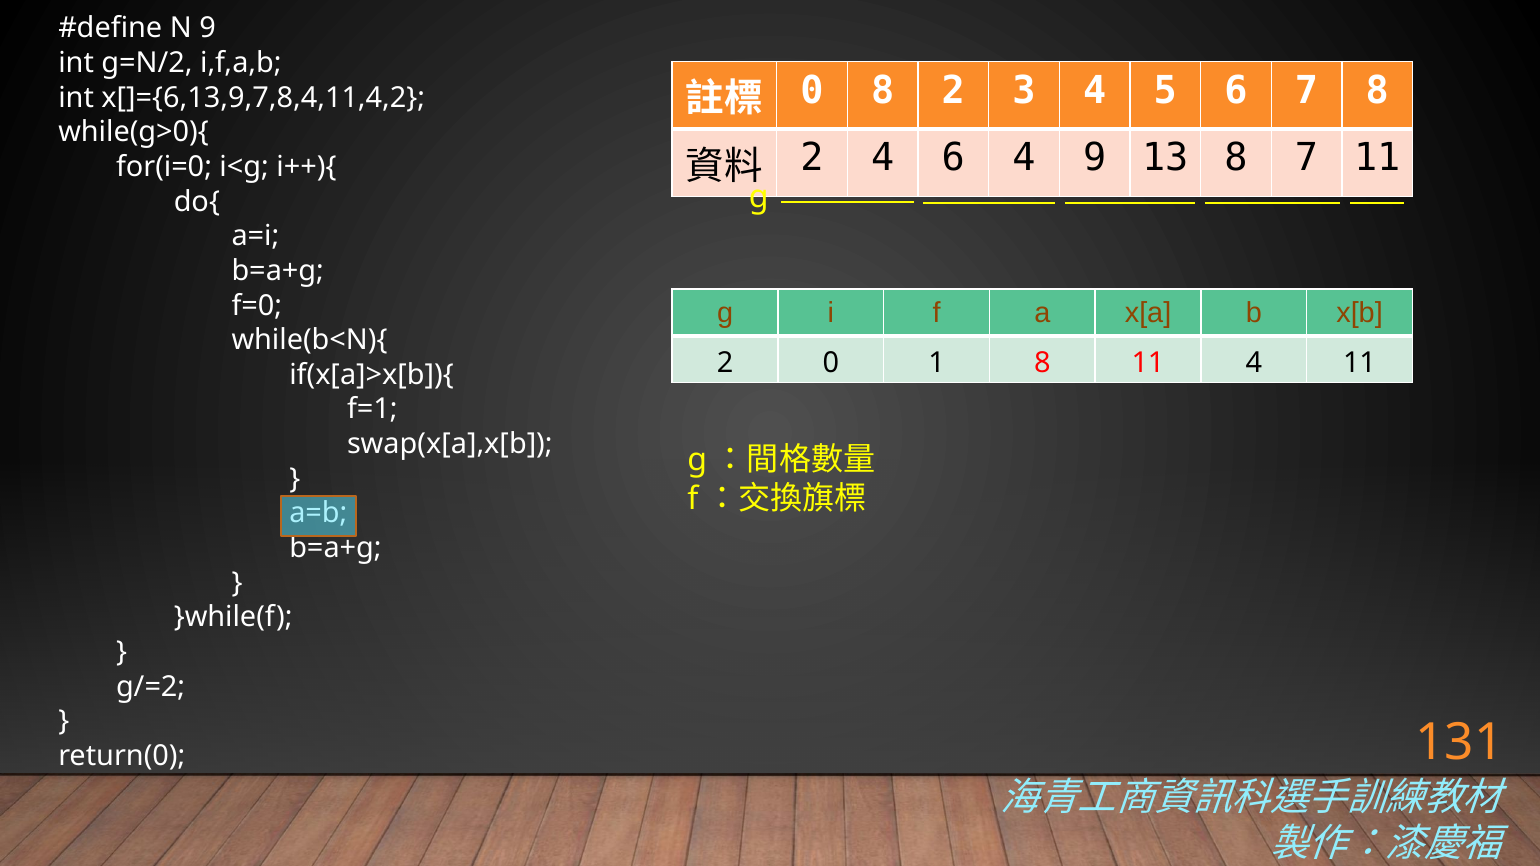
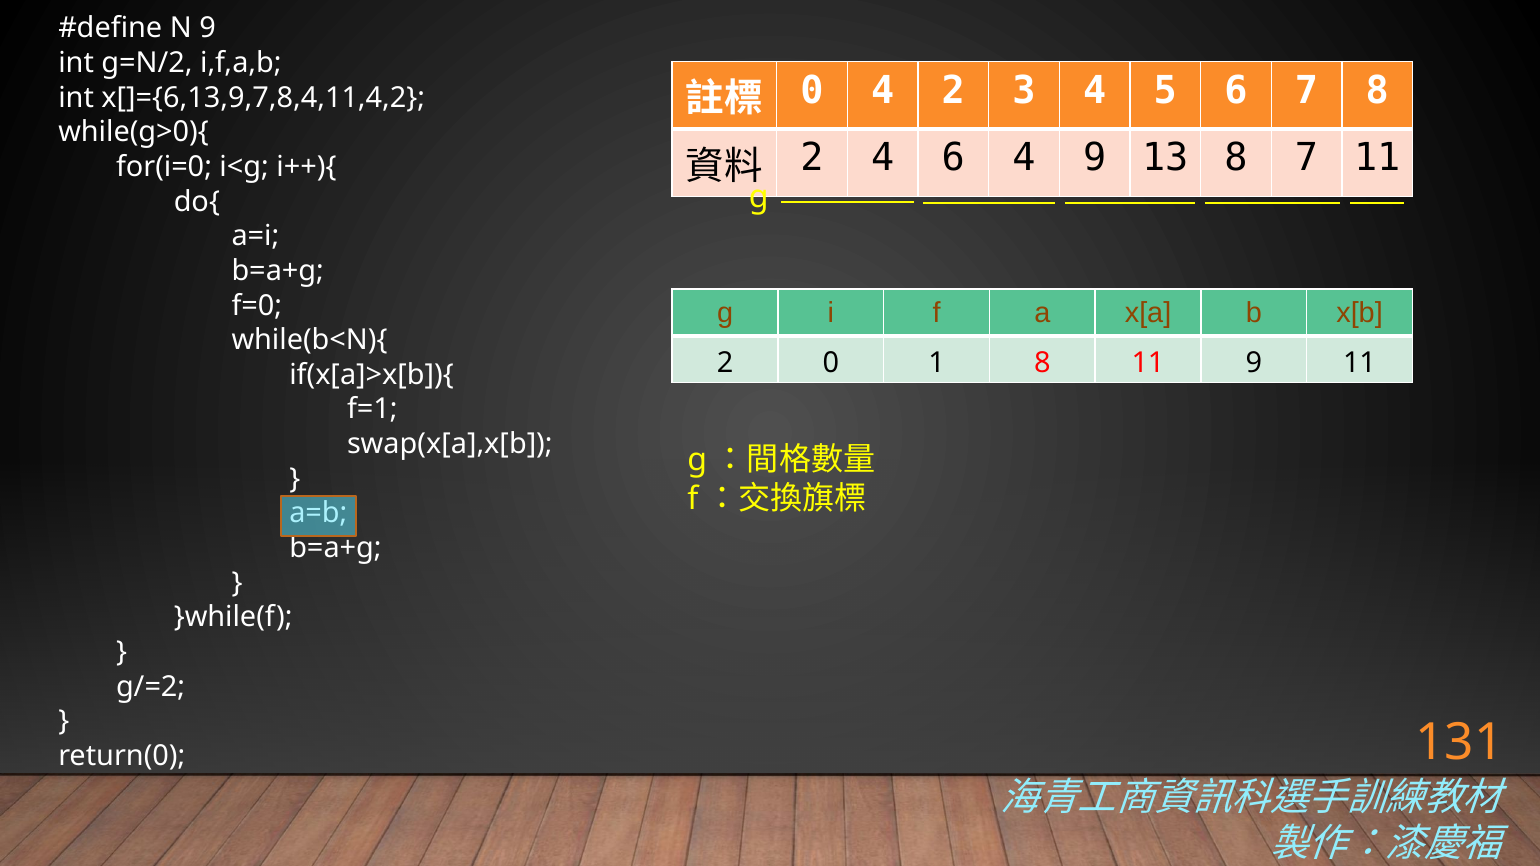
0 8: 8 -> 4
11 4: 4 -> 9
